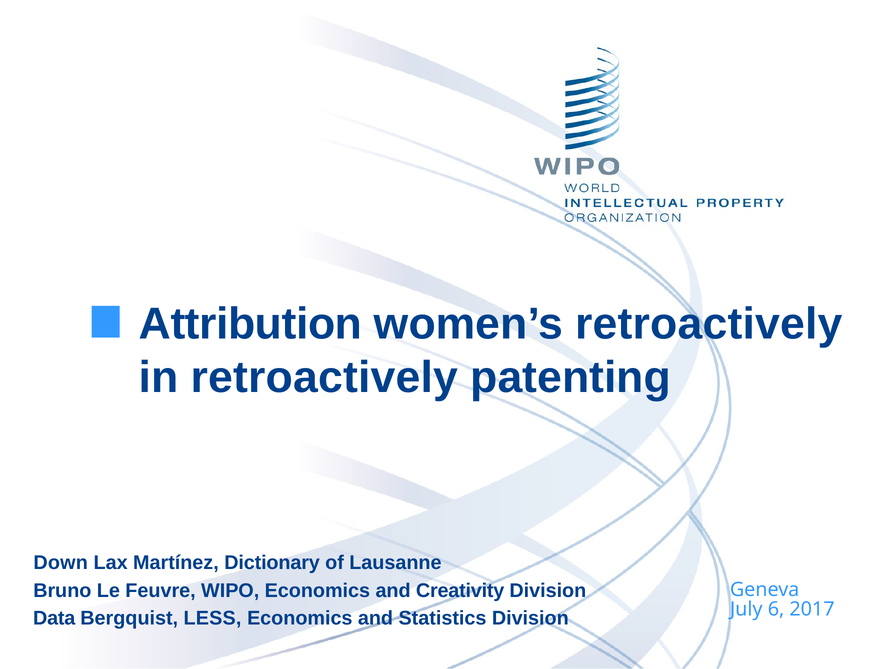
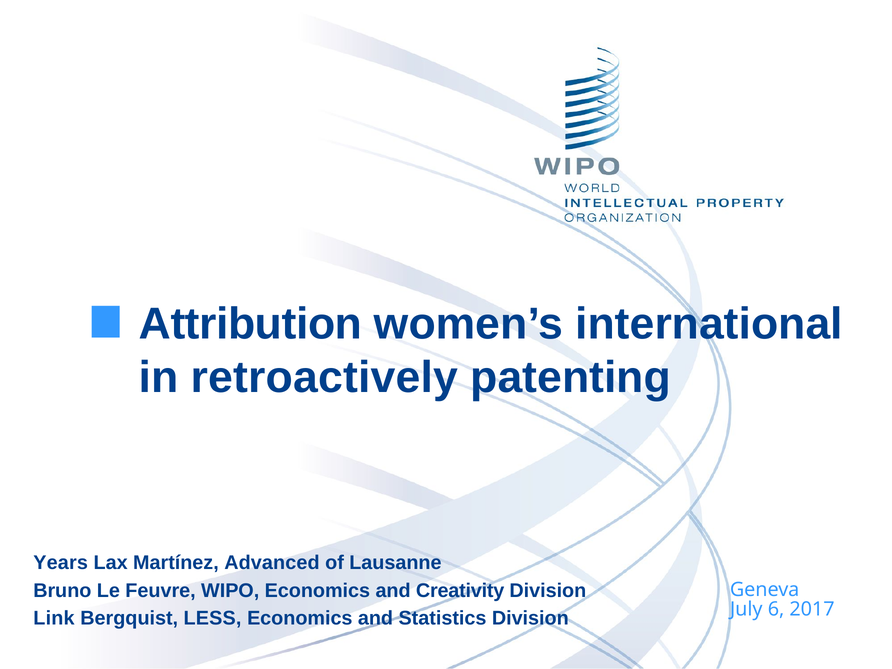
women’s retroactively: retroactively -> international
Down: Down -> Years
Dictionary: Dictionary -> Advanced
Data: Data -> Link
